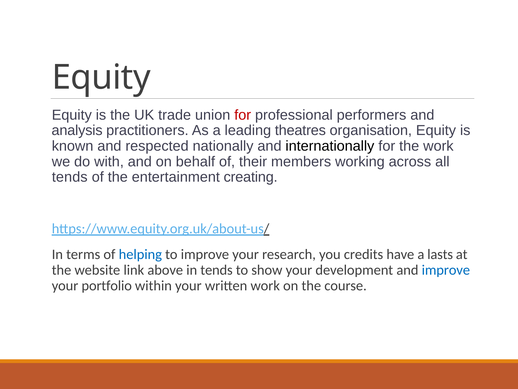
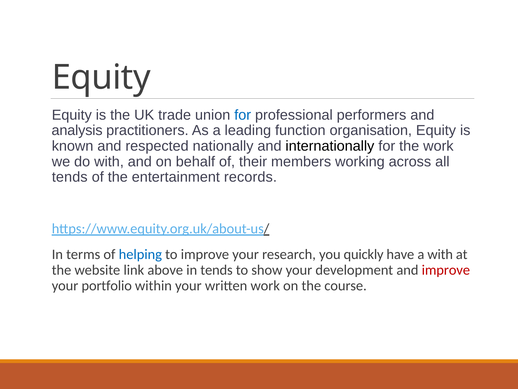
for at (243, 115) colour: red -> blue
theatres: theatres -> function
creating: creating -> records
credits: credits -> quickly
a lasts: lasts -> with
improve at (446, 270) colour: blue -> red
